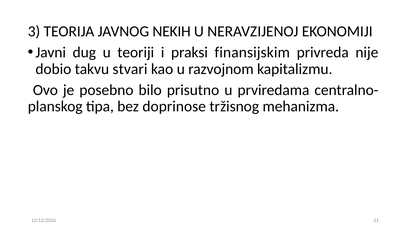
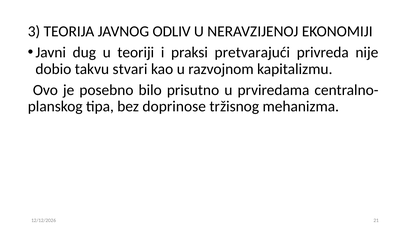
NEKIH: NEKIH -> ODLIV
finansijskim: finansijskim -> pretvarajući
